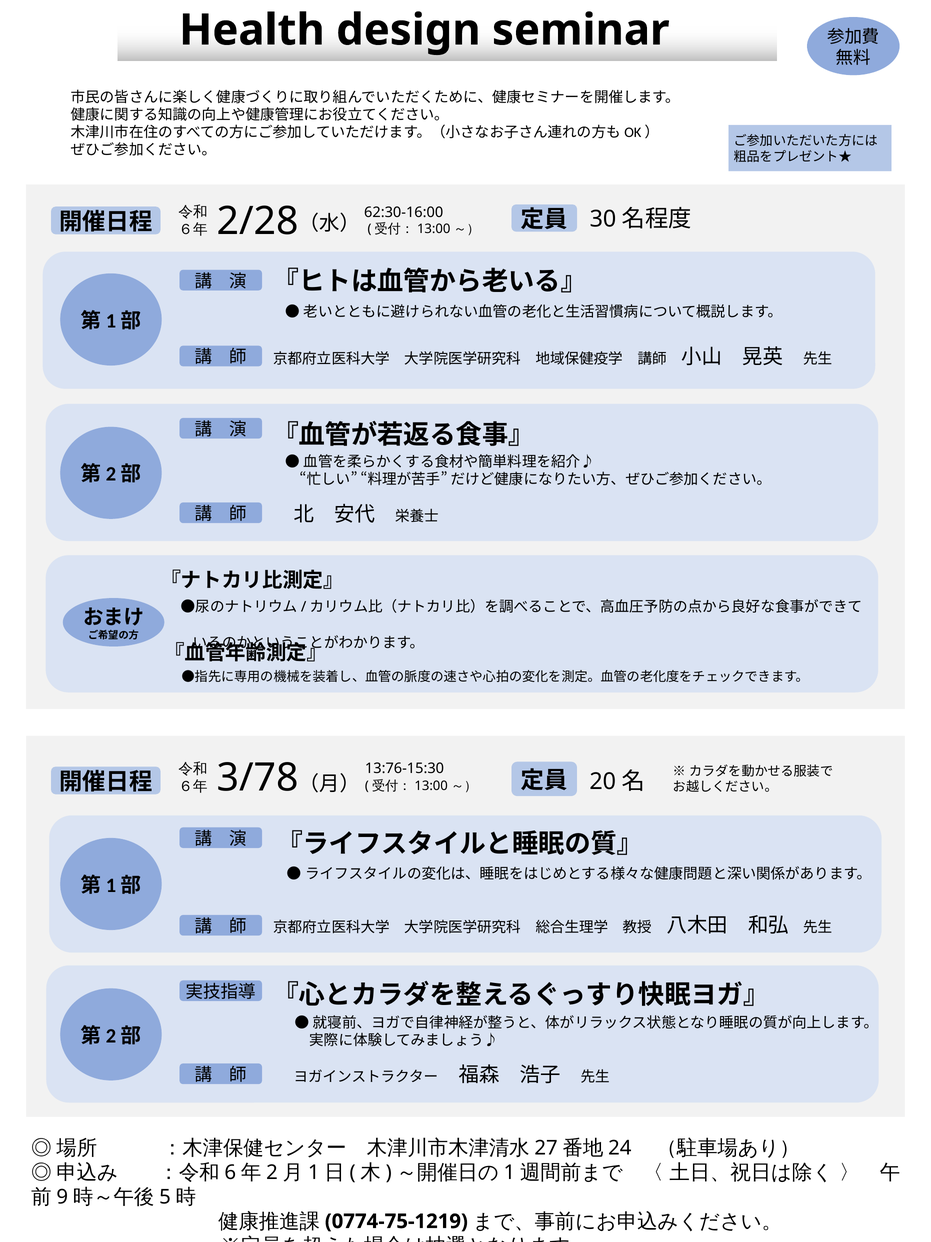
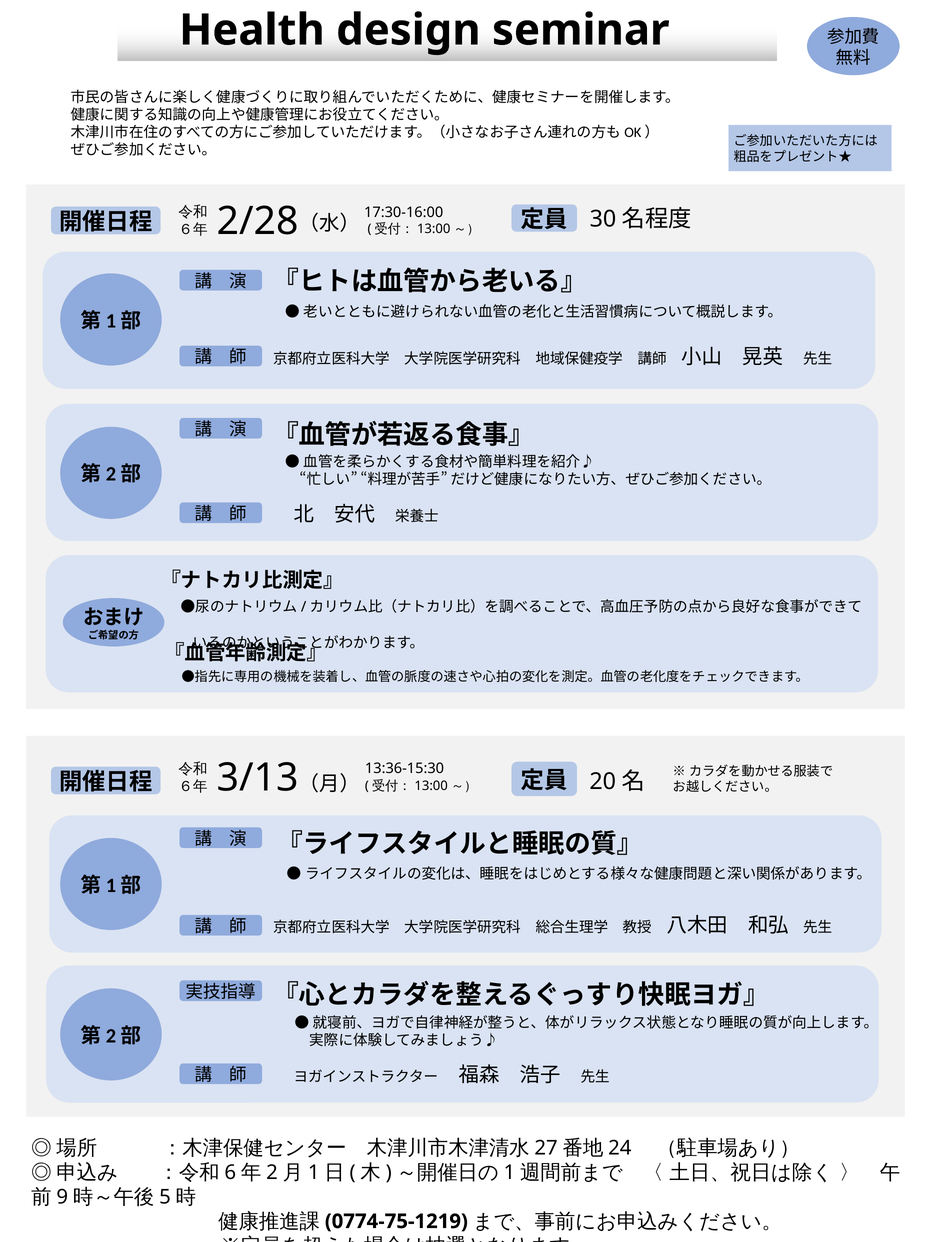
62:30-16:00: 62:30-16:00 -> 17:30-16:00
13:76-15:30: 13:76-15:30 -> 13:36-15:30
3/78: 3/78 -> 3/13
